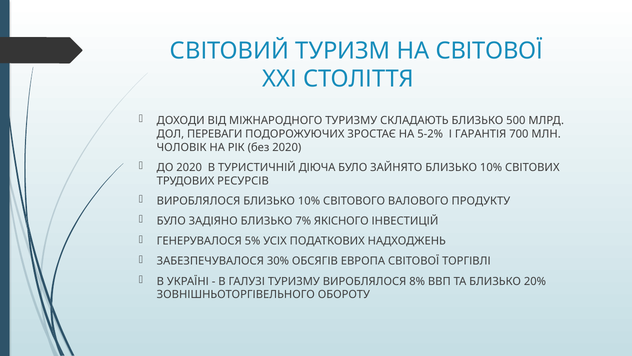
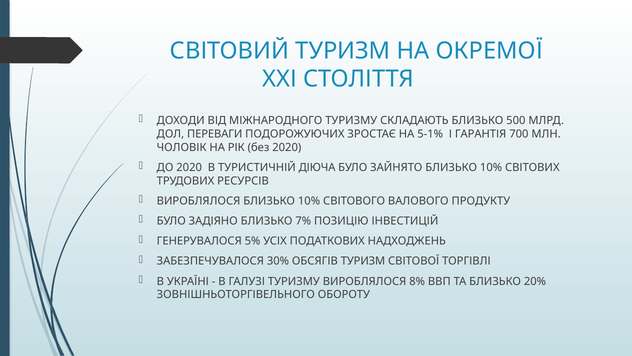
НА СВІТОВОЇ: СВІТОВОЇ -> ОКРЕМОЇ
5-2%: 5-2% -> 5-1%
ЯКІСНОГО: ЯКІСНОГО -> ПОЗИЦІЮ
ОБСЯГІВ ЕВРОПА: ЕВРОПА -> ТУРИЗМ
